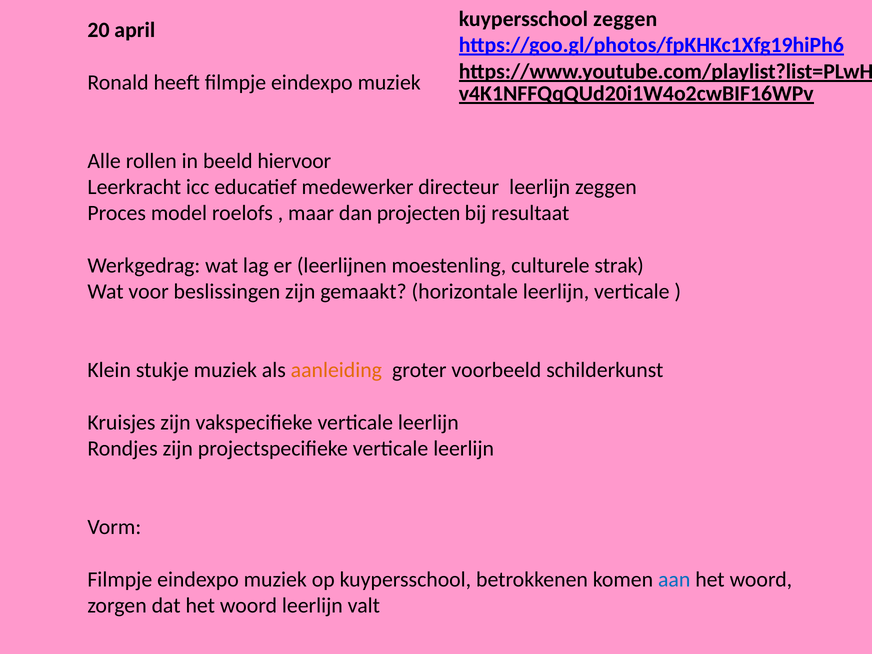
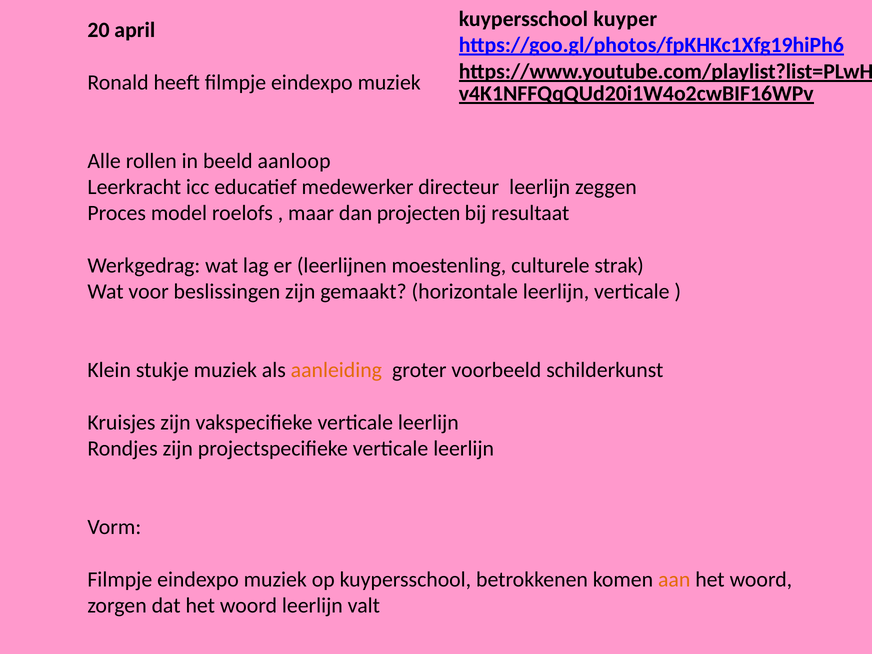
kuypersschool zeggen: zeggen -> kuyper
hiervoor: hiervoor -> aanloop
aan colour: blue -> orange
